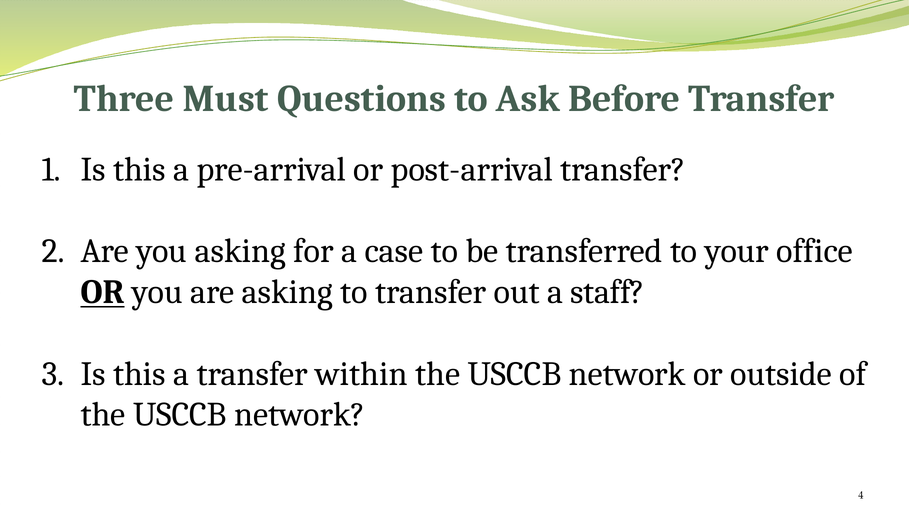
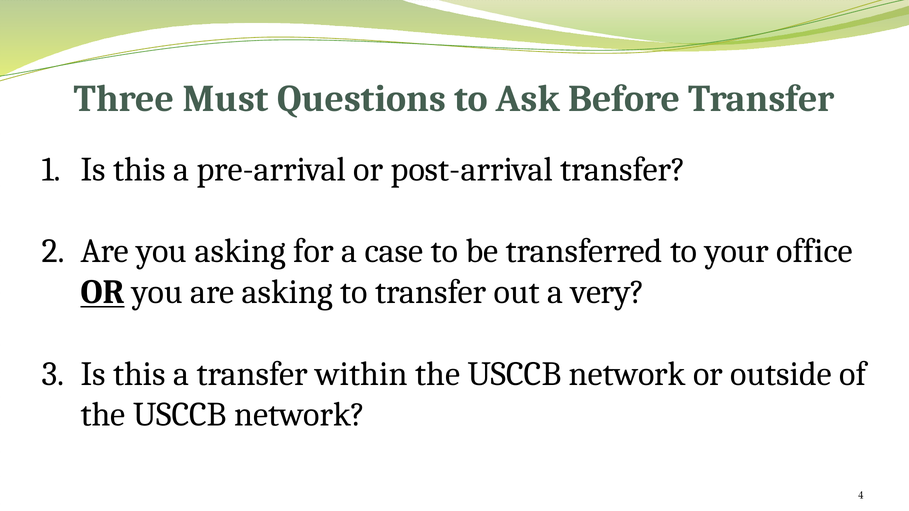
staff: staff -> very
